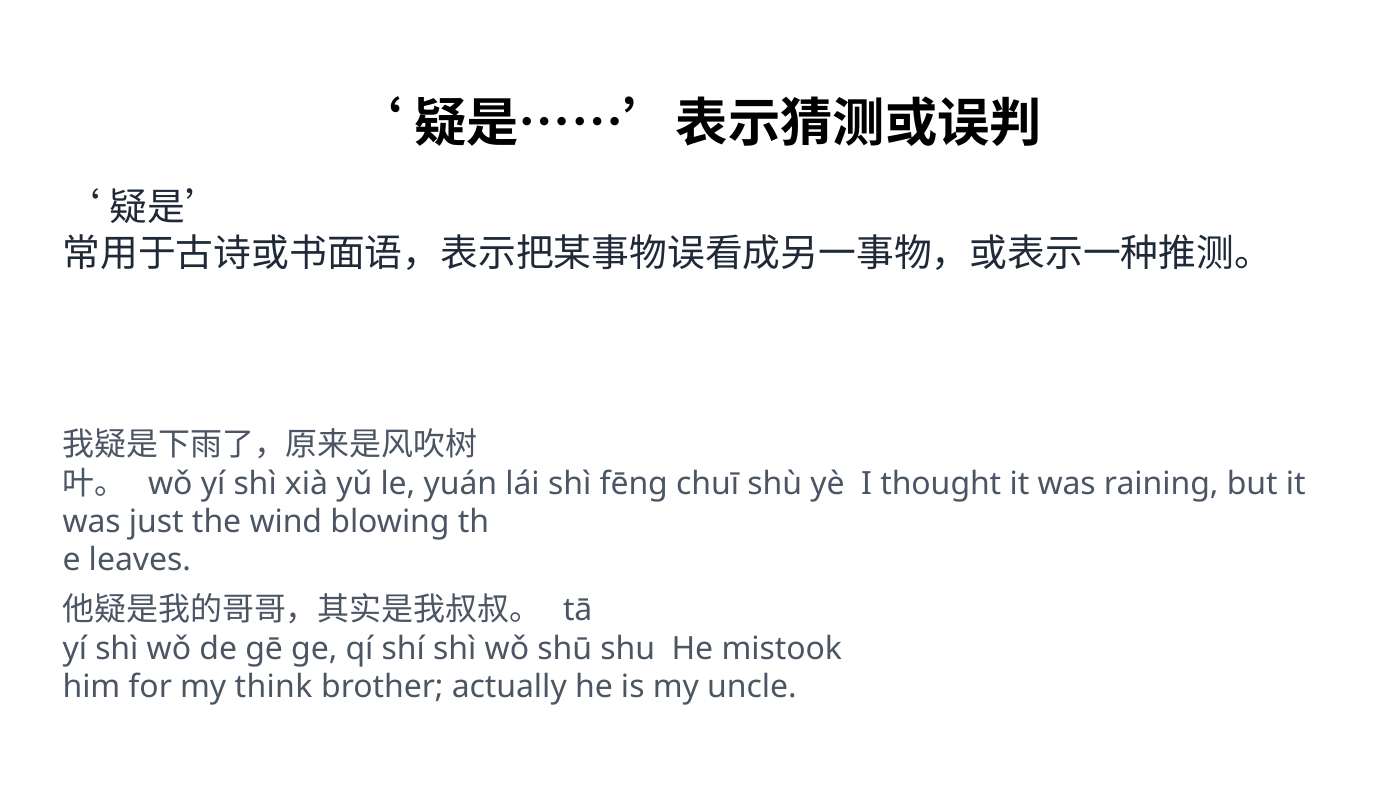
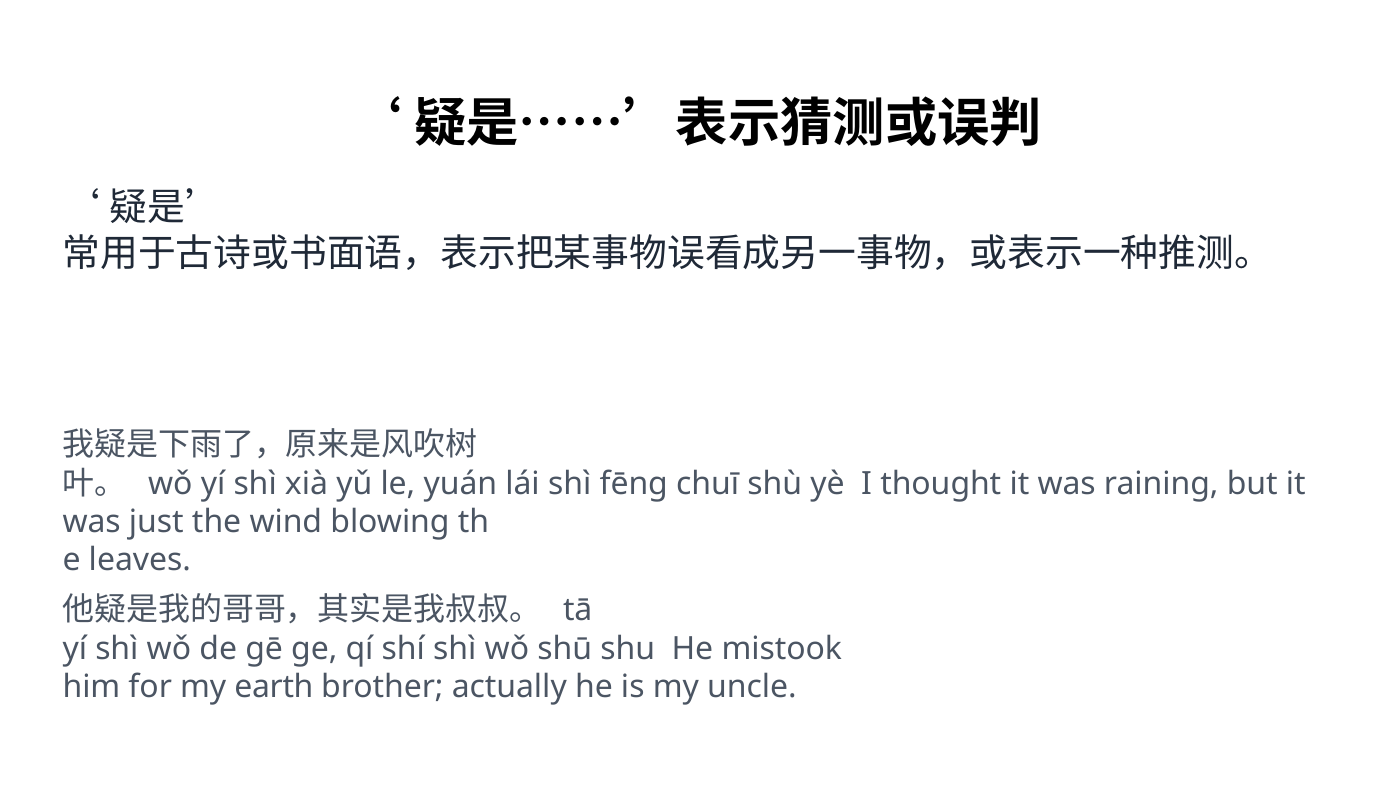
think: think -> earth
